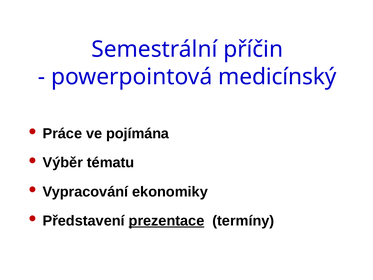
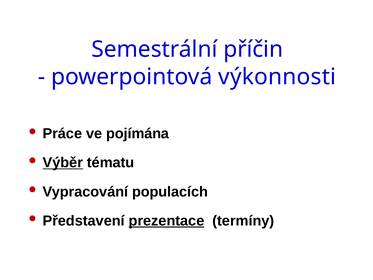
medicínský: medicínský -> výkonnosti
Výběr underline: none -> present
ekonomiky: ekonomiky -> populacích
